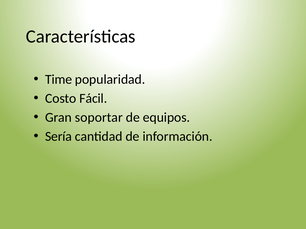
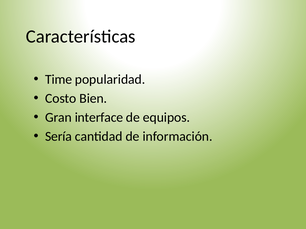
Fácil: Fácil -> Bien
soportar: soportar -> interface
